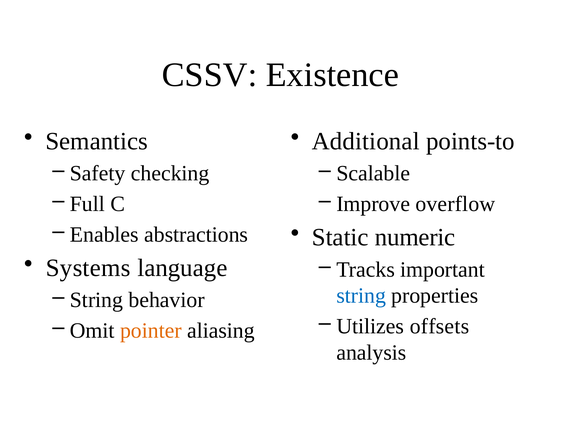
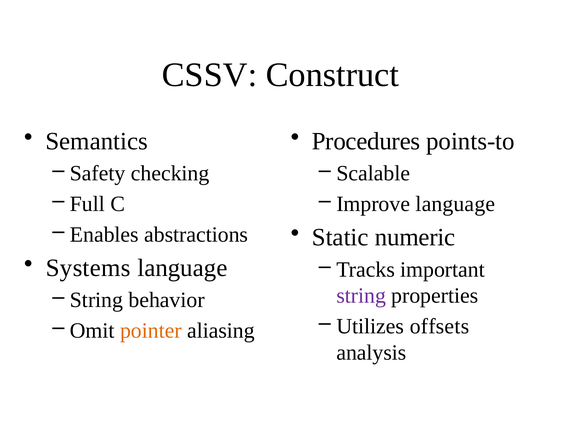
Existence: Existence -> Construct
Additional: Additional -> Procedures
Improve overflow: overflow -> language
string at (361, 296) colour: blue -> purple
